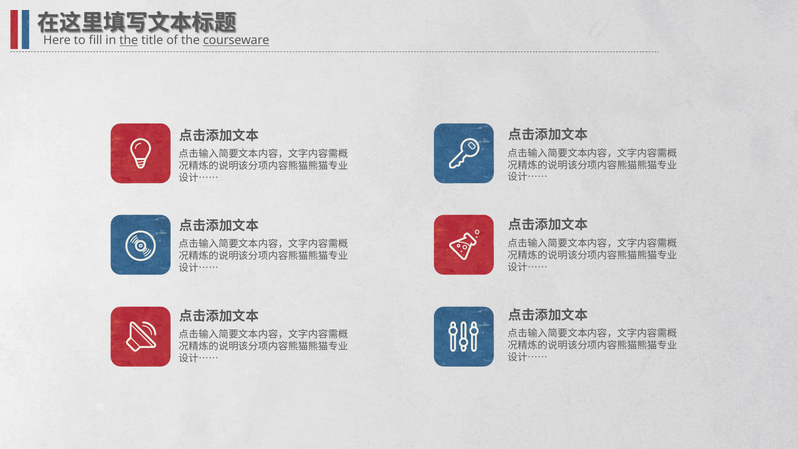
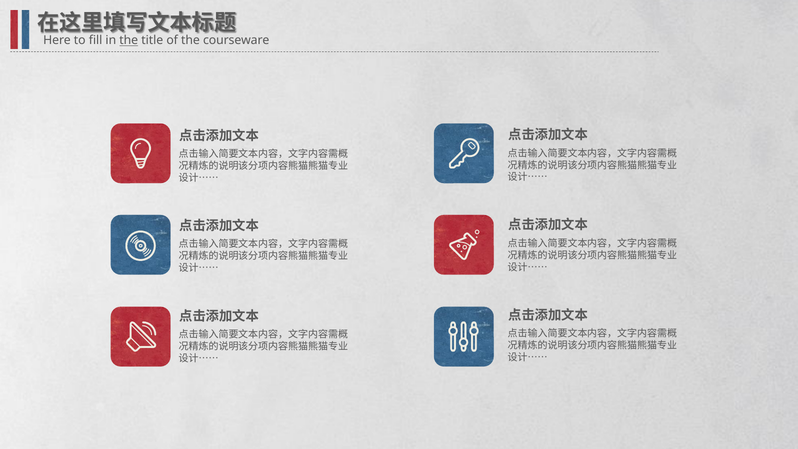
courseware underline: present -> none
